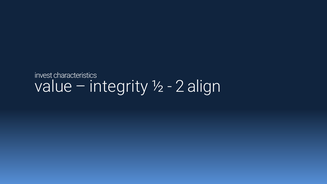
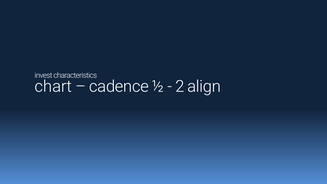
value: value -> chart
integrity: integrity -> cadence
